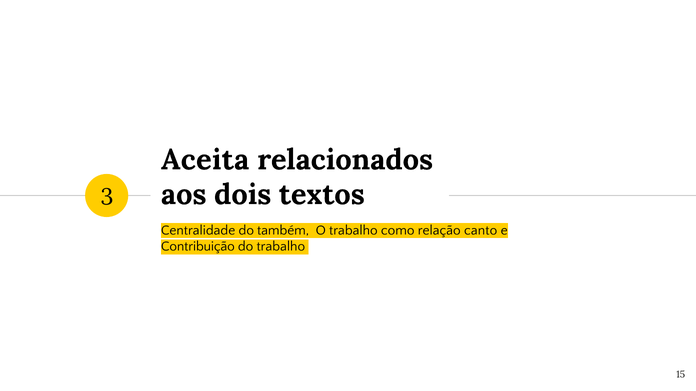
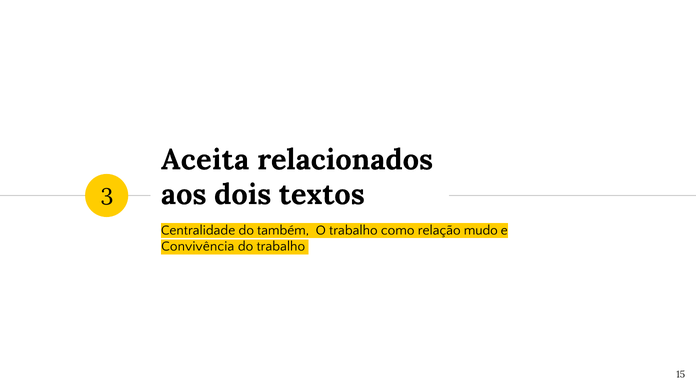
canto: canto -> mudo
Contribuição: Contribuição -> Convivência
